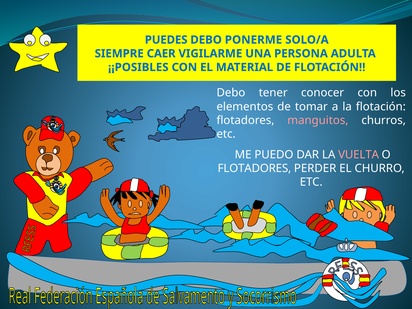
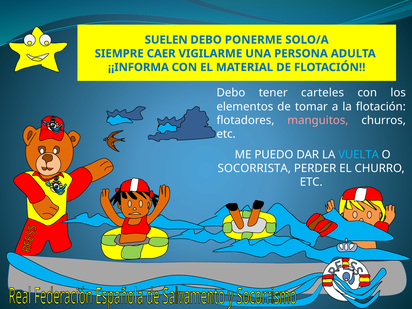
PUEDES: PUEDES -> SUELEN
¡¡POSIBLES: ¡¡POSIBLES -> ¡¡INFORMA
conocer: conocer -> carteles
VUELTA colour: pink -> light blue
FLOTADORES at (254, 168): FLOTADORES -> SOCORRISTA
